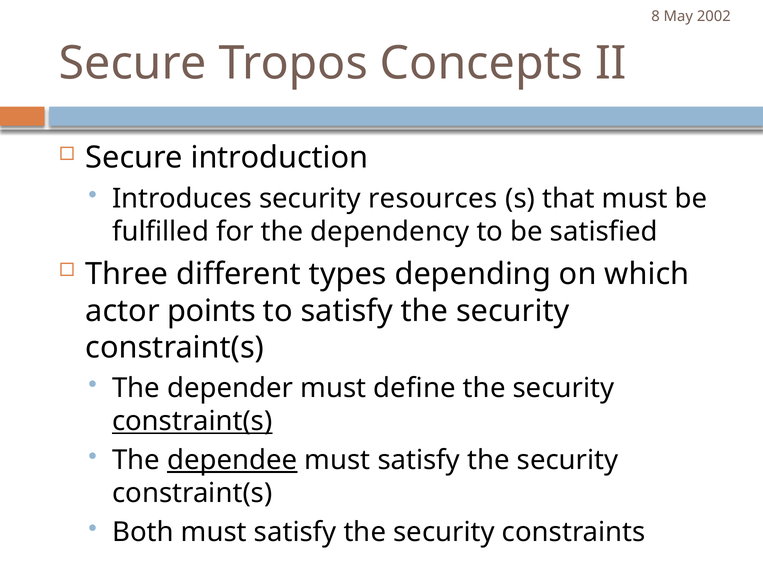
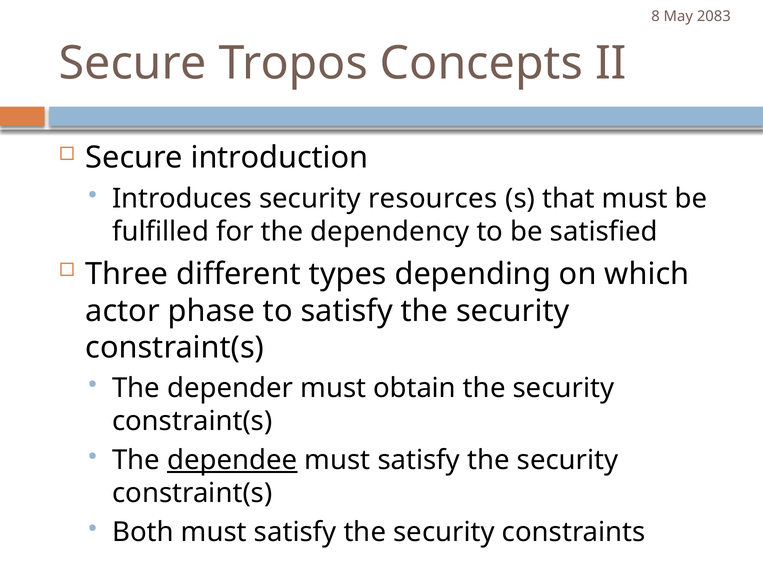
2002: 2002 -> 2083
points: points -> phase
define: define -> obtain
constraint(s at (192, 422) underline: present -> none
